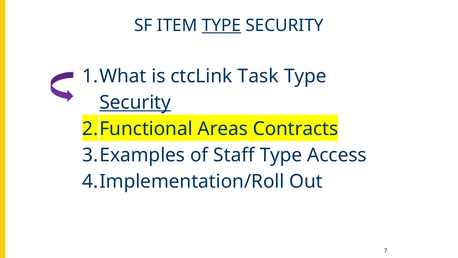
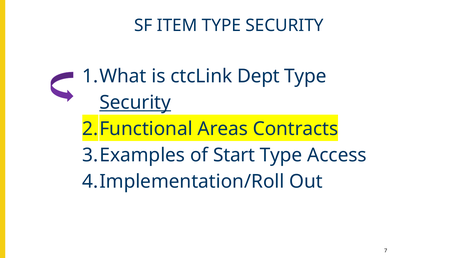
TYPE at (221, 25) underline: present -> none
Task: Task -> Dept
Staff: Staff -> Start
